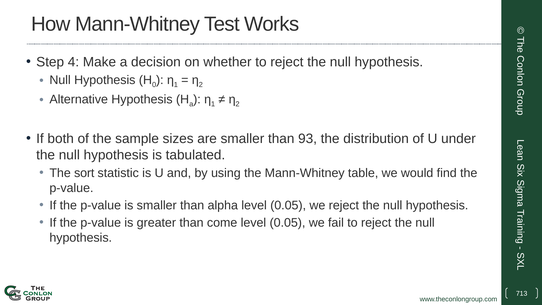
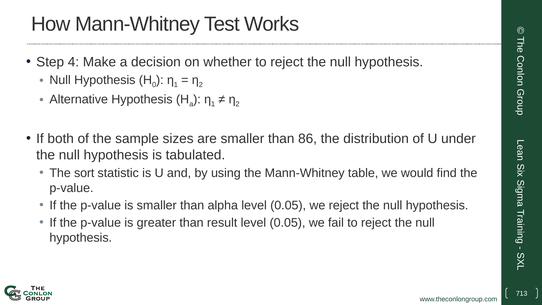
93: 93 -> 86
come: come -> result
